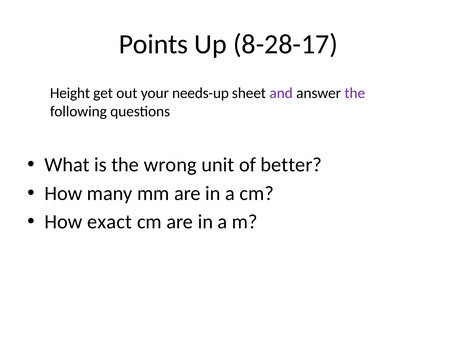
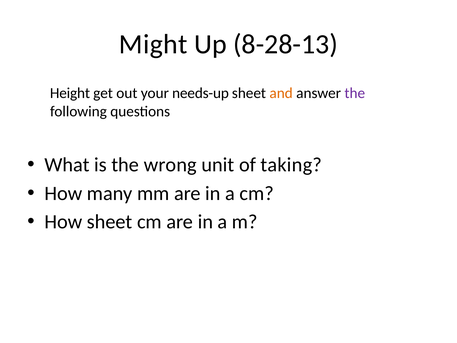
Points: Points -> Might
8-28-17: 8-28-17 -> 8-28-13
and colour: purple -> orange
better: better -> taking
How exact: exact -> sheet
